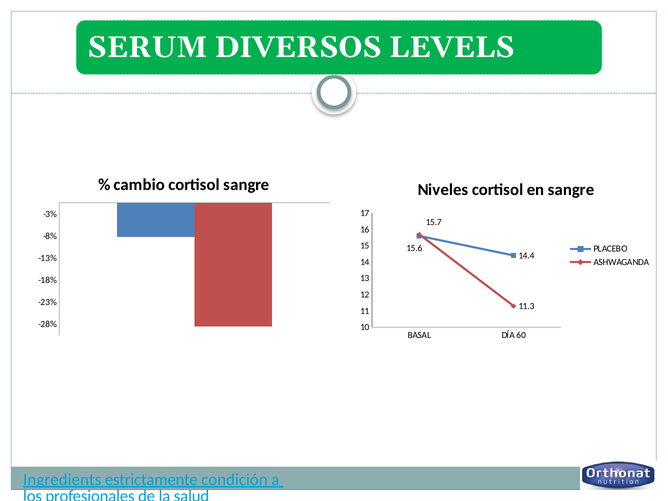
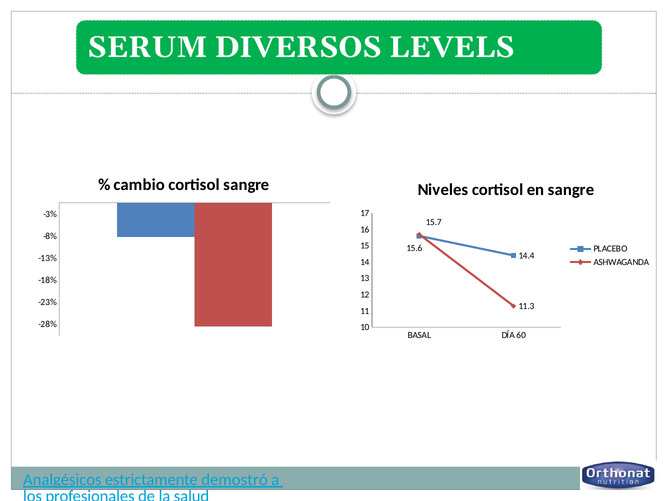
Ingredients: Ingredients -> Analgésicos
condición: condición -> demostró
